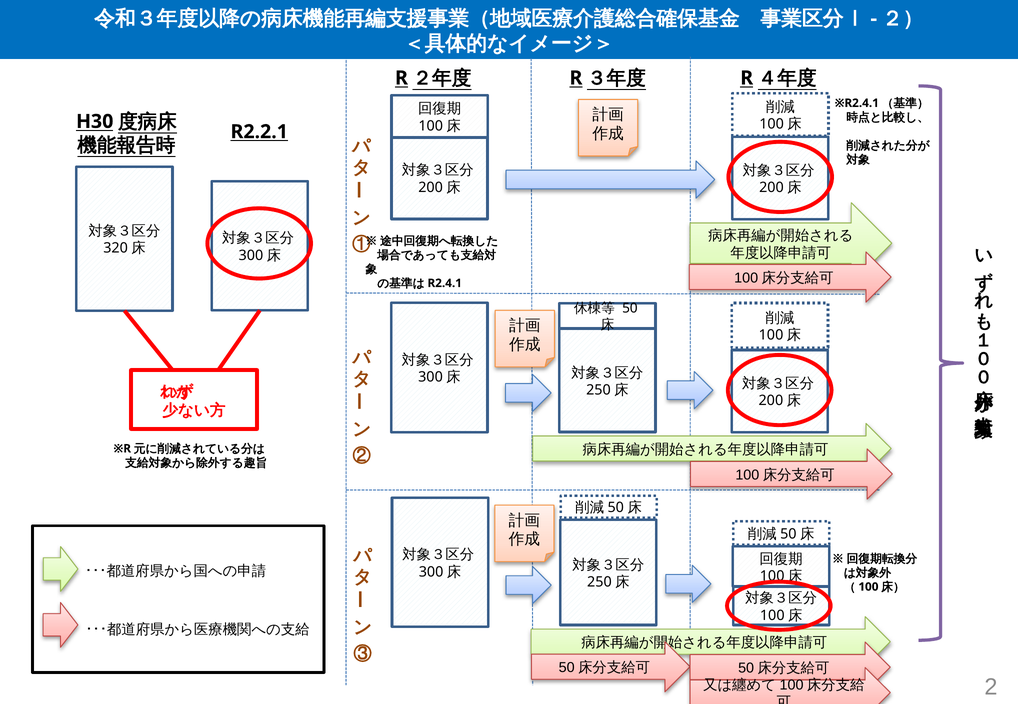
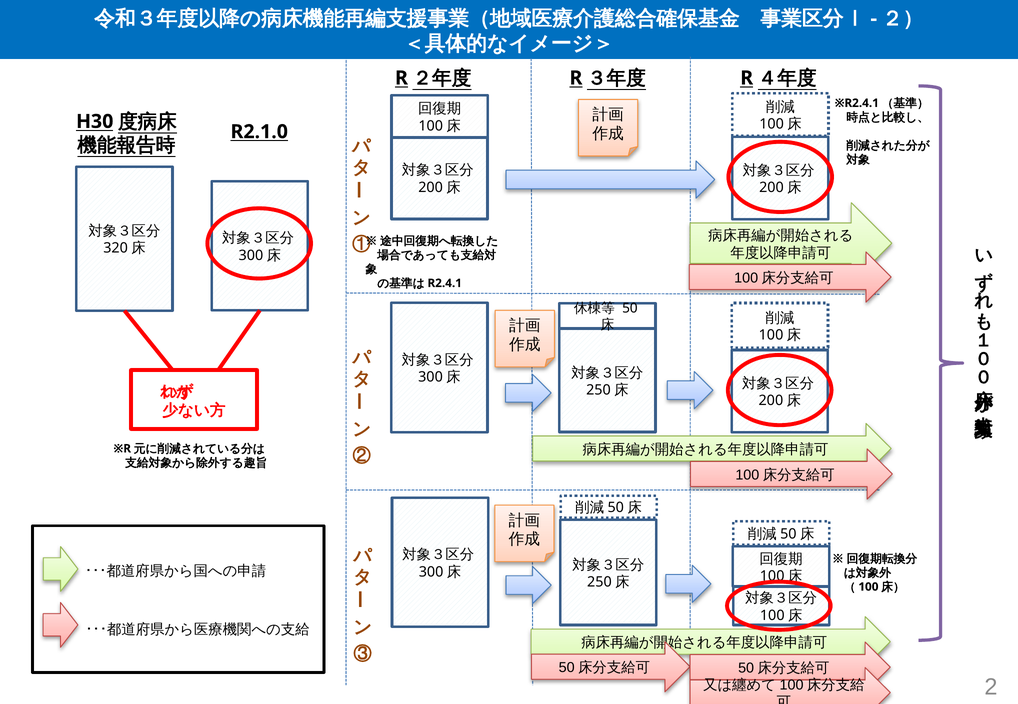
R2.2.1: R2.2.1 -> R2.1.0
